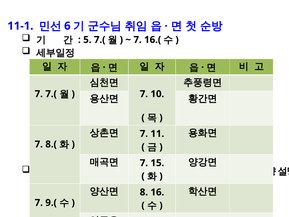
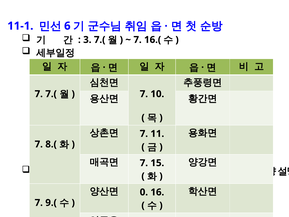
5: 5 -> 3
8: 8 -> 0
